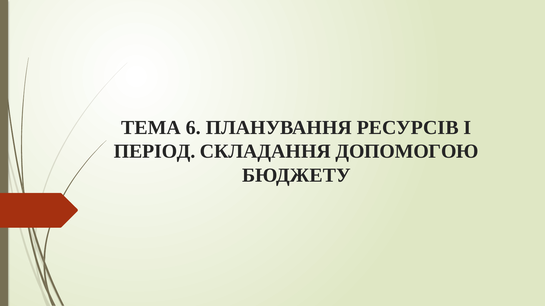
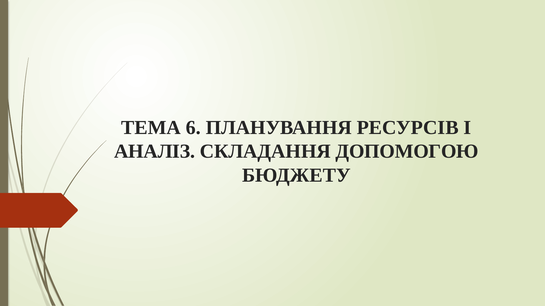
ПЕРІОД: ПЕРІОД -> АНАЛІЗ
